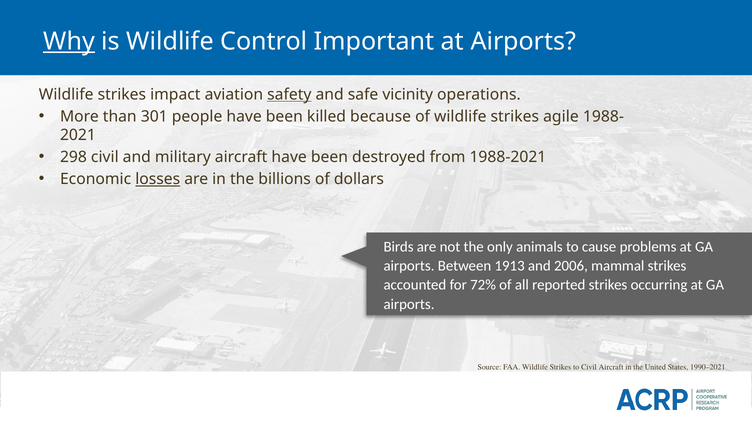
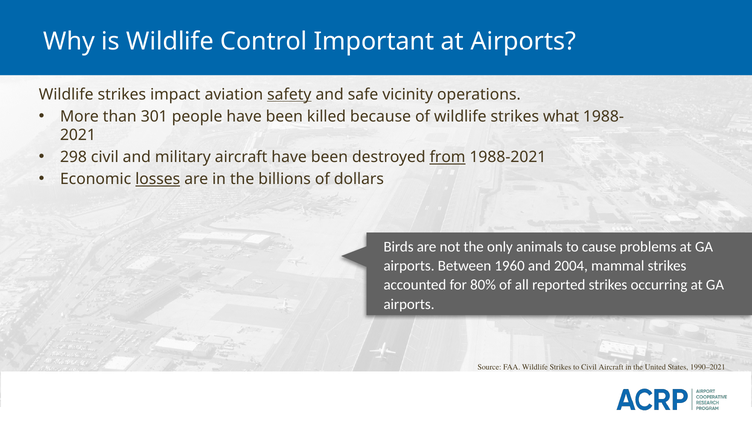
Why underline: present -> none
agile: agile -> what
from underline: none -> present
1913: 1913 -> 1960
2006: 2006 -> 2004
72%: 72% -> 80%
